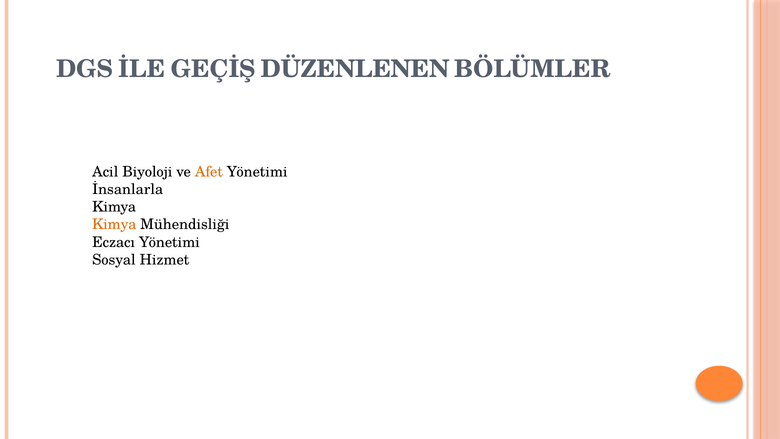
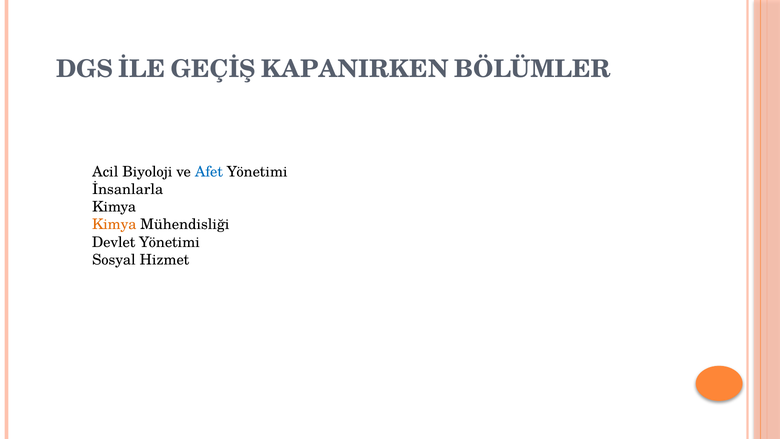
DÜZENLENEN: DÜZENLENEN -> KAPANIRKEN
Afet colour: orange -> blue
Eczacı: Eczacı -> Devlet
